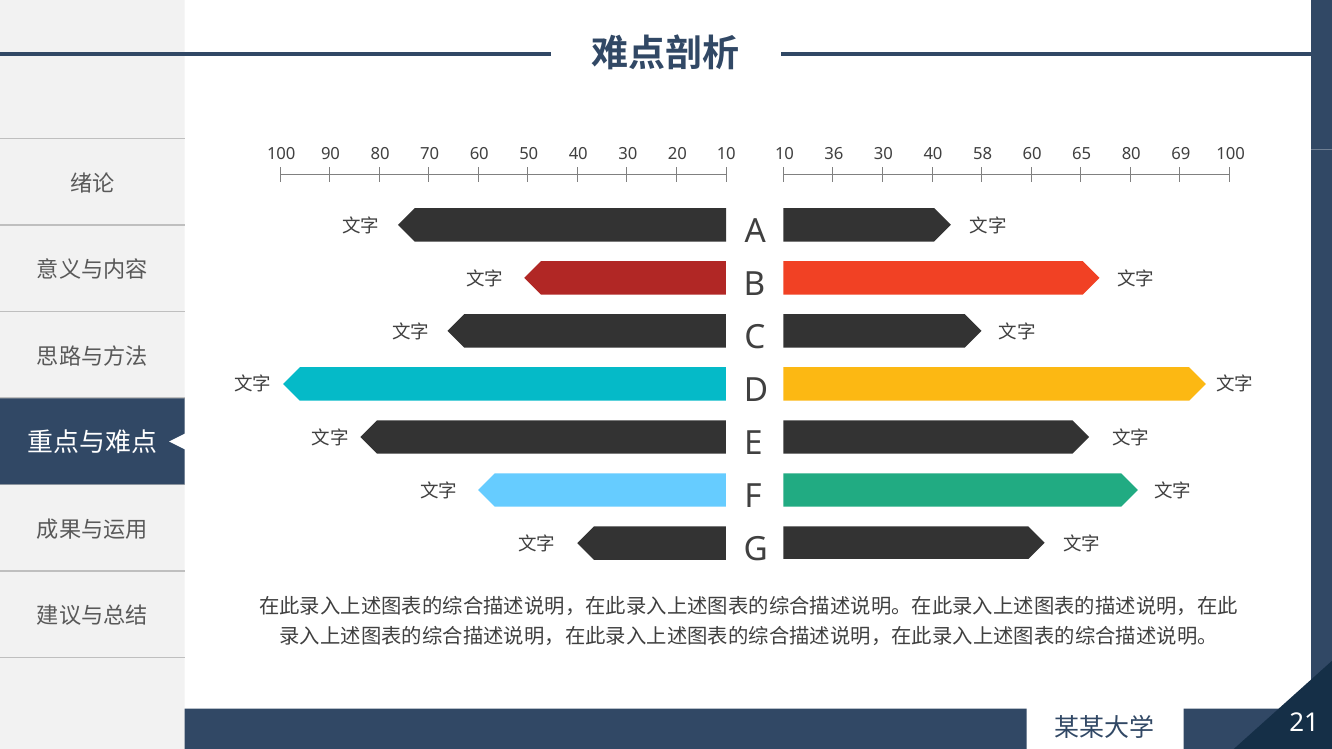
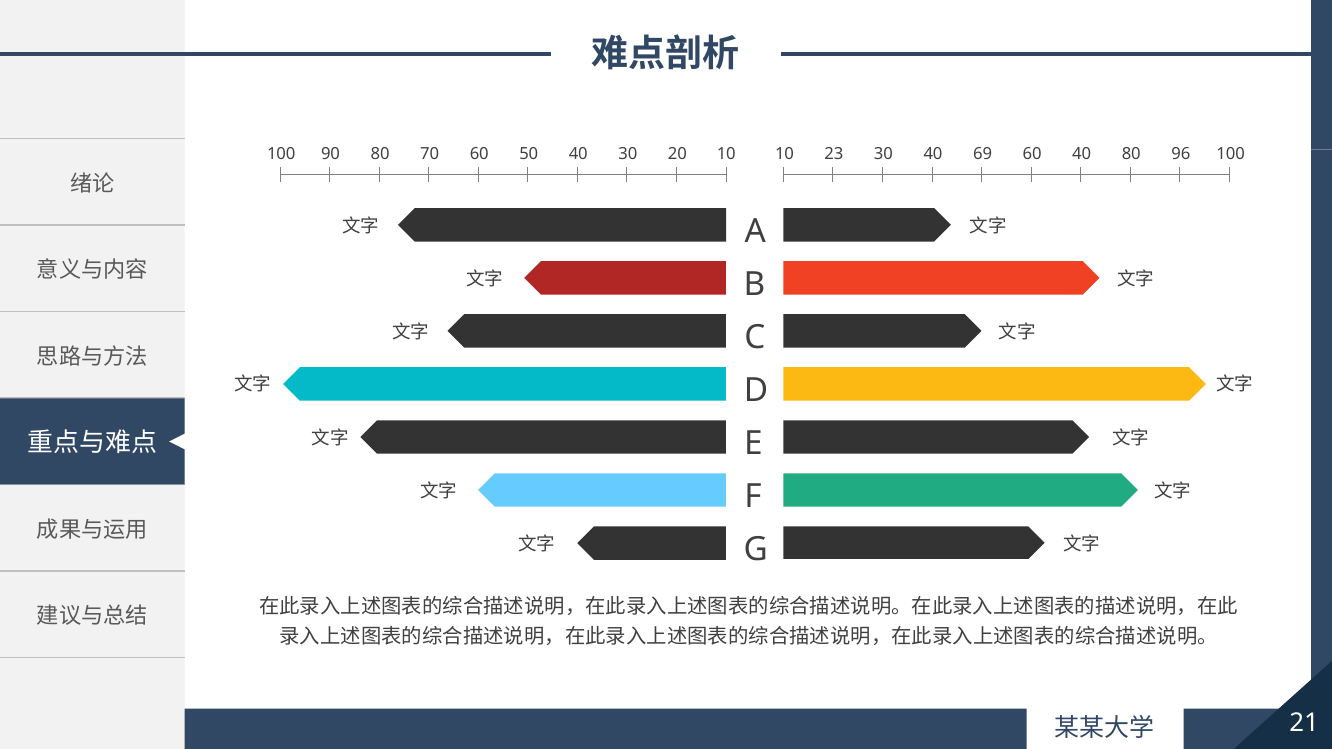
36: 36 -> 23
58: 58 -> 69
60 65: 65 -> 40
69: 69 -> 96
